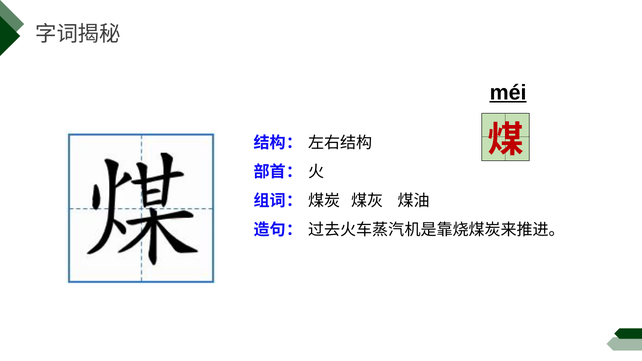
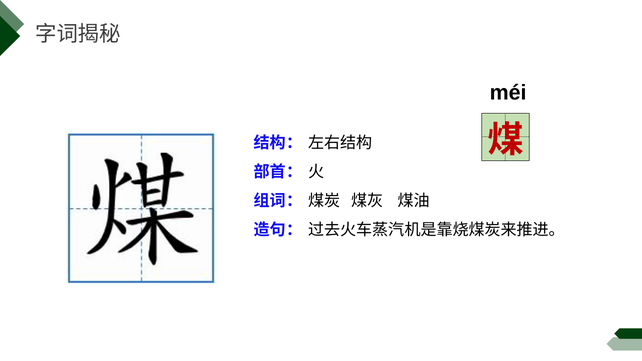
méi underline: present -> none
